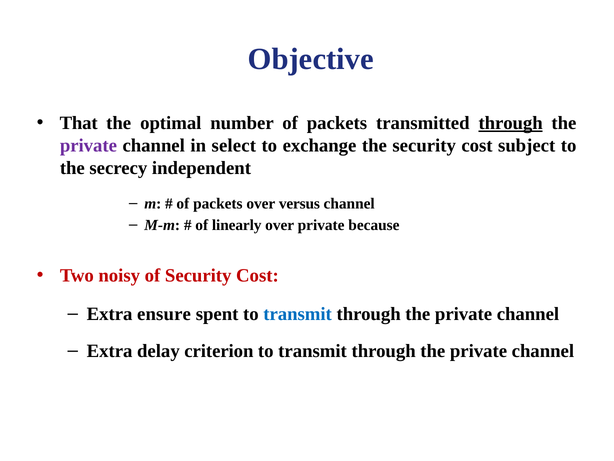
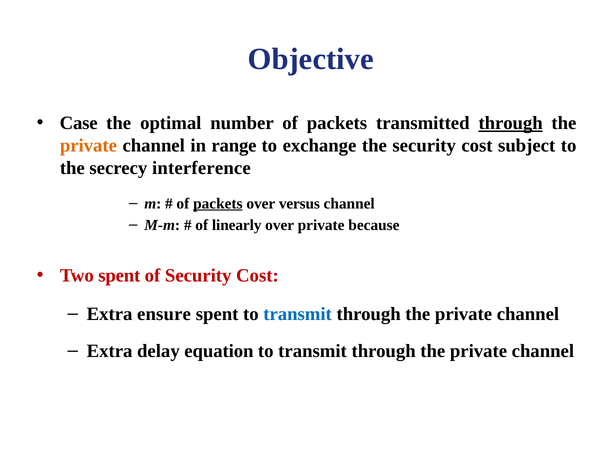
That: That -> Case
private at (88, 146) colour: purple -> orange
select: select -> range
independent: independent -> interference
packets at (218, 203) underline: none -> present
Two noisy: noisy -> spent
criterion: criterion -> equation
